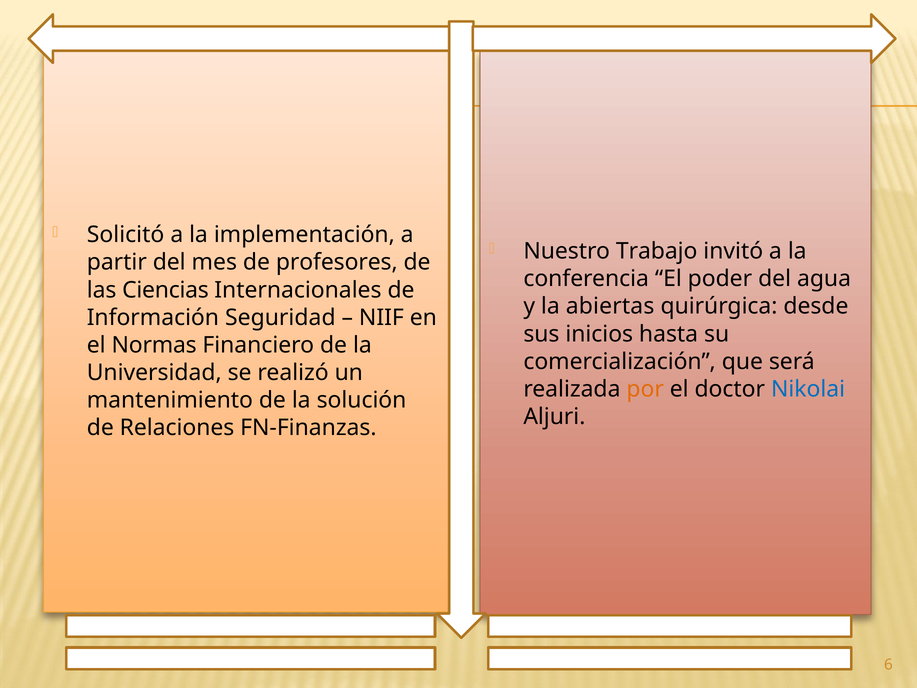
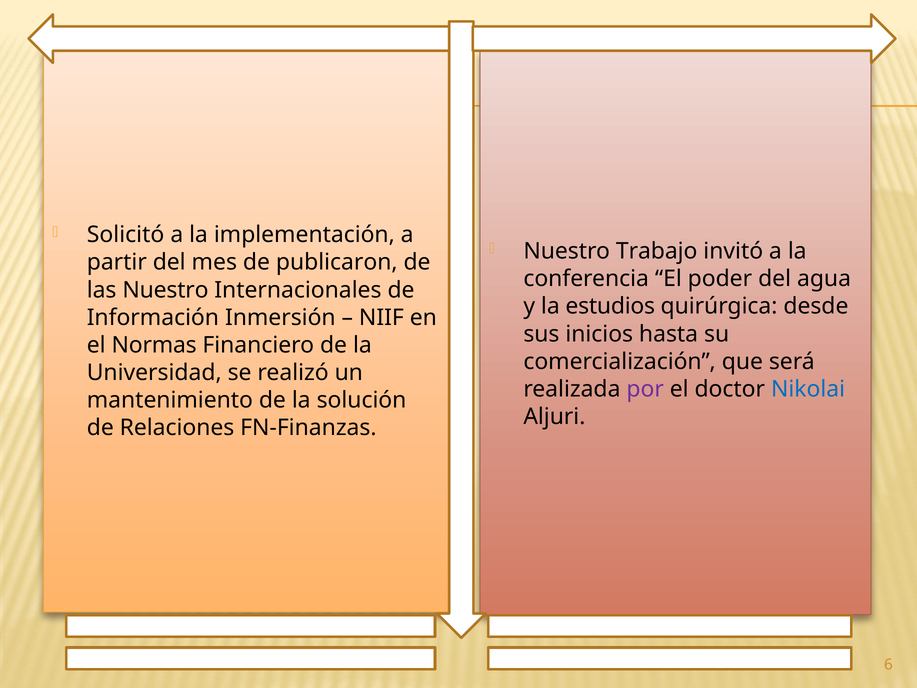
profesores: profesores -> publicaron
las Ciencias: Ciencias -> Nuestro
abiertas: abiertas -> estudios
Seguridad: Seguridad -> Inmersión
por colour: orange -> purple
